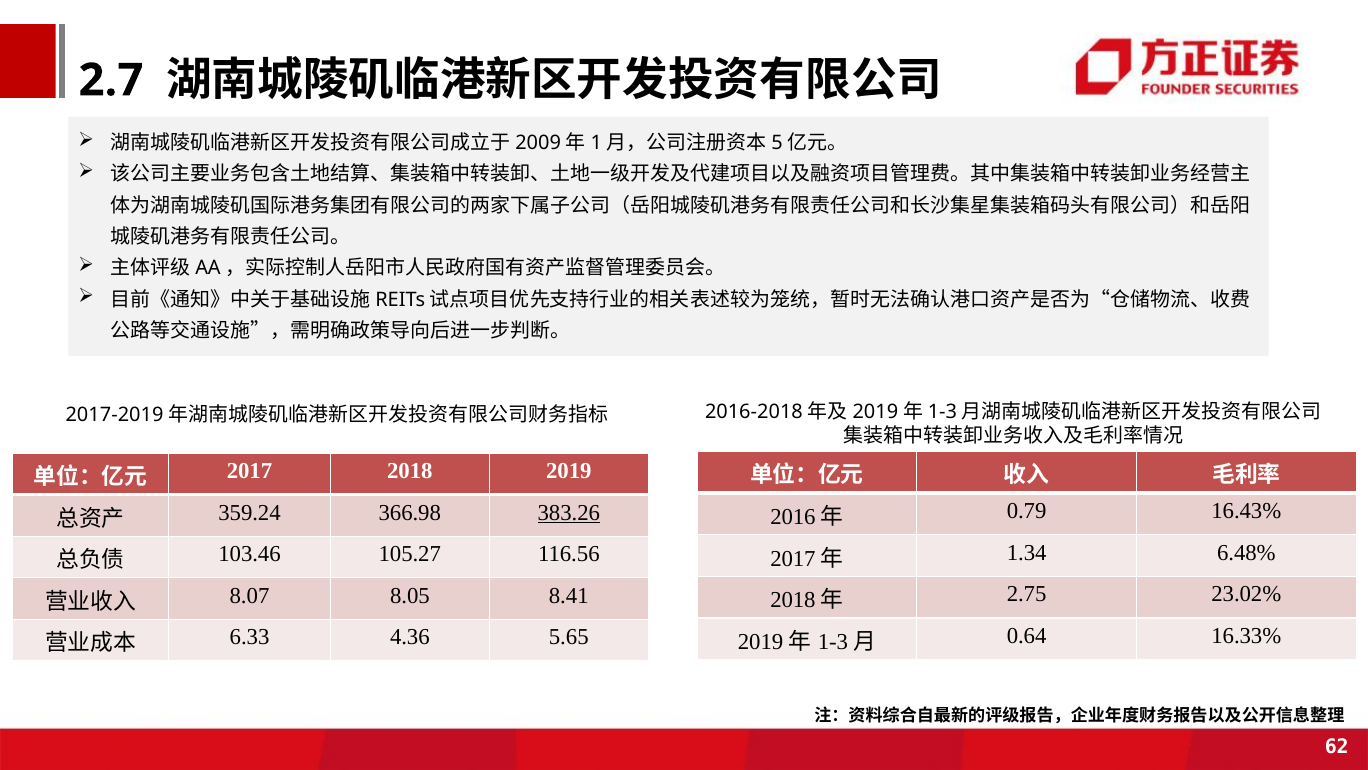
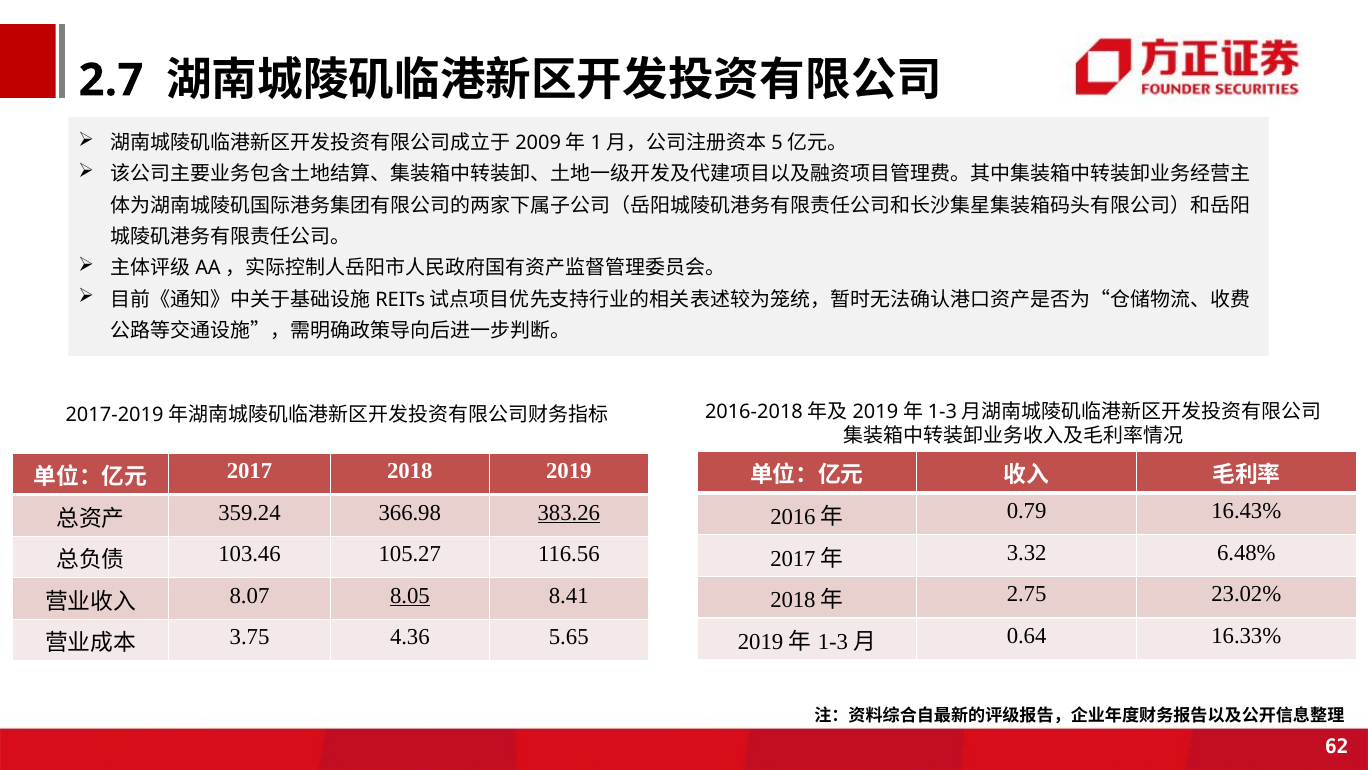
1.34: 1.34 -> 3.32
8.05 underline: none -> present
6.33: 6.33 -> 3.75
